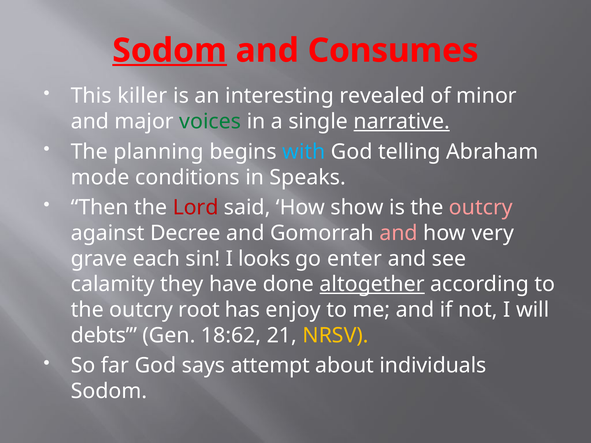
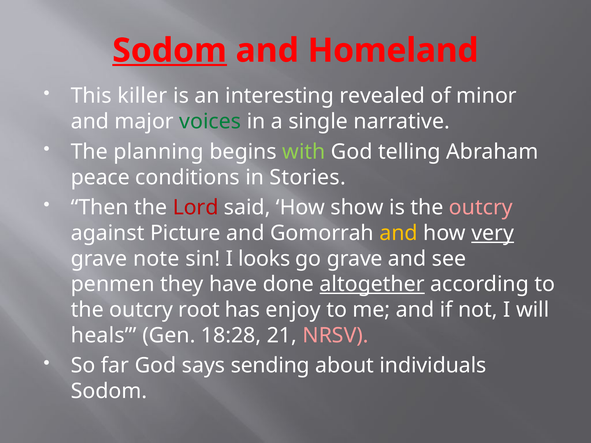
Consumes: Consumes -> Homeland
narrative underline: present -> none
with colour: light blue -> light green
mode: mode -> peace
Speaks: Speaks -> Stories
Decree: Decree -> Picture
and at (399, 233) colour: pink -> yellow
very underline: none -> present
each: each -> note
go enter: enter -> grave
calamity: calamity -> penmen
debts: debts -> heals
18:62: 18:62 -> 18:28
NRSV colour: yellow -> pink
attempt: attempt -> sending
